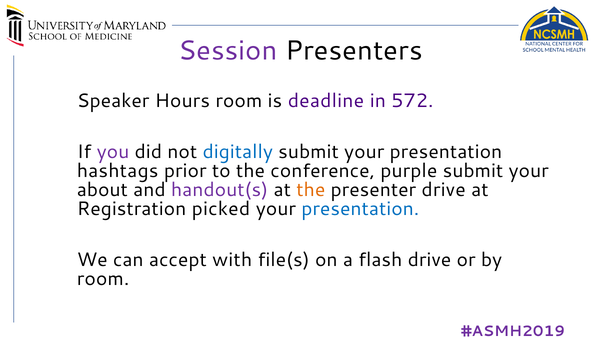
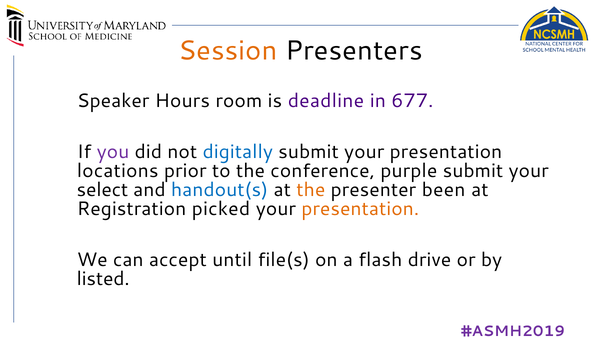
Session colour: purple -> orange
572: 572 -> 677
hashtags: hashtags -> locations
about: about -> select
handout(s colour: purple -> blue
presenter drive: drive -> been
presentation at (360, 209) colour: blue -> orange
with: with -> until
room at (103, 279): room -> listed
